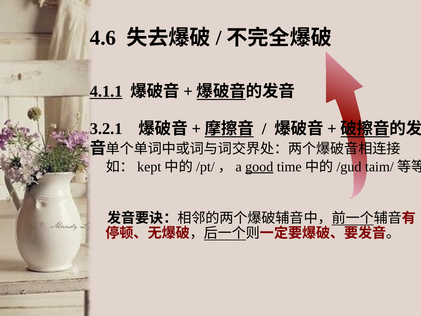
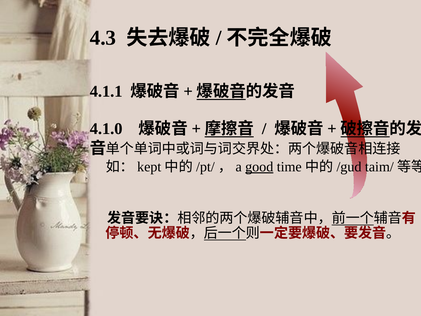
4.6: 4.6 -> 4.3
4.1.1 underline: present -> none
3.2.1: 3.2.1 -> 4.1.0
